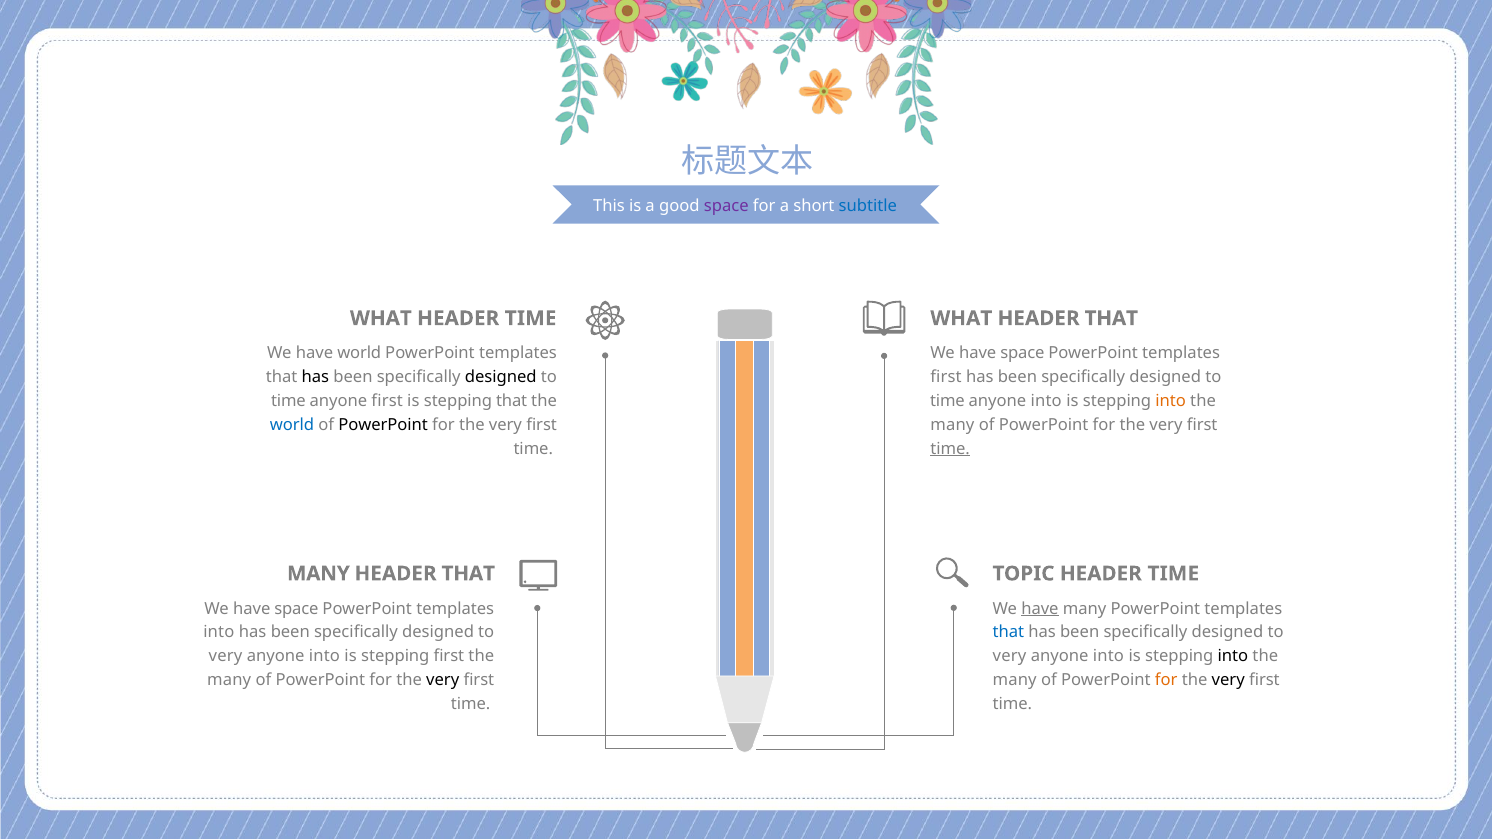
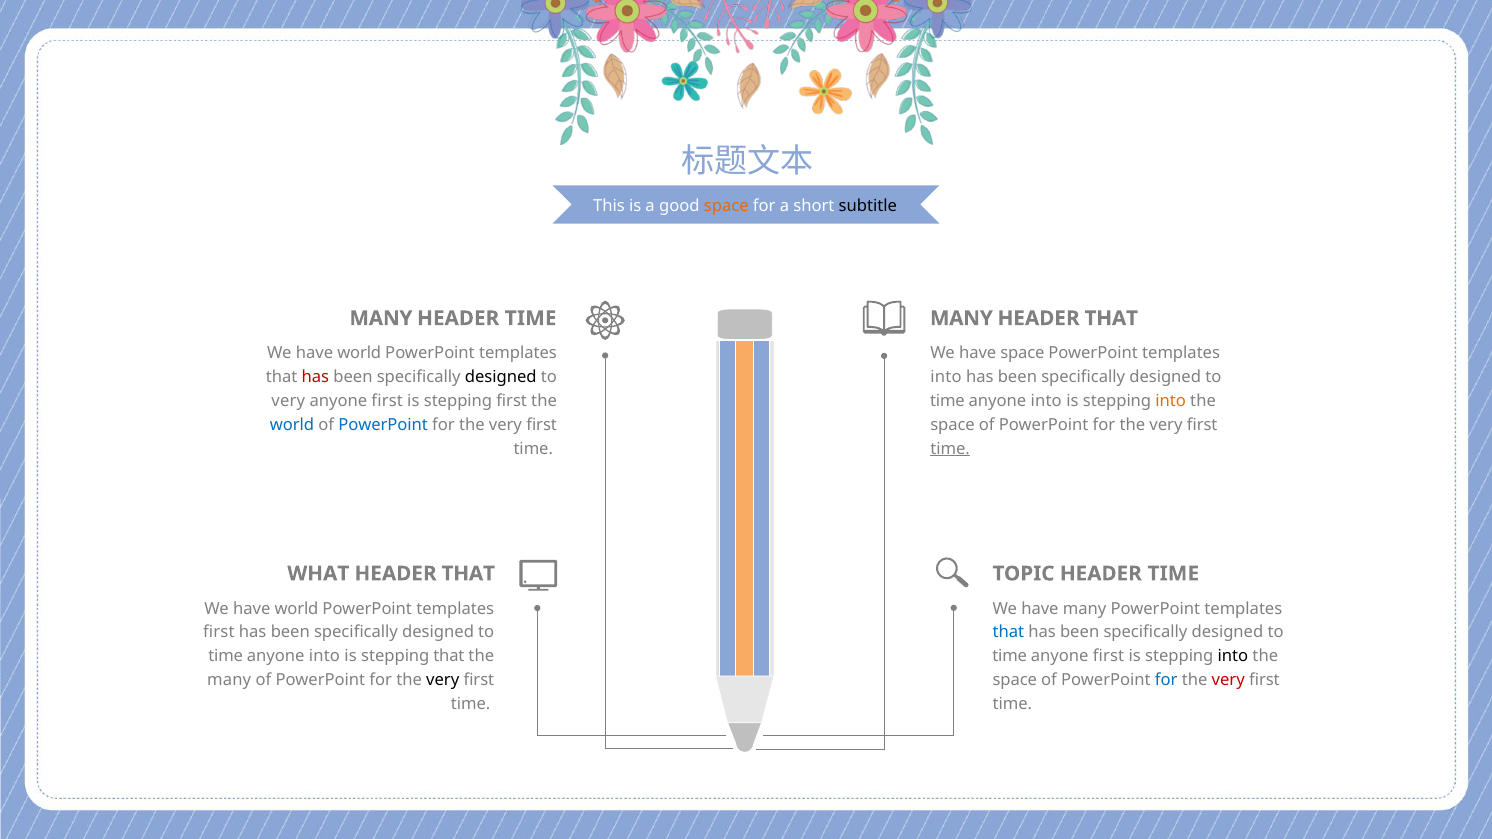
space at (726, 206) colour: purple -> orange
subtitle colour: blue -> black
WHAT at (381, 318): WHAT -> MANY
WHAT at (961, 318): WHAT -> MANY
has at (315, 377) colour: black -> red
first at (946, 377): first -> into
time at (288, 401): time -> very
stepping that: that -> first
PowerPoint at (383, 425) colour: black -> blue
many at (952, 425): many -> space
MANY at (318, 574): MANY -> WHAT
space at (296, 609): space -> world
have at (1040, 609) underline: present -> none
into at (219, 633): into -> first
very at (226, 657): very -> time
stepping first: first -> that
very at (1010, 657): very -> time
into at (1108, 657): into -> first
many at (1015, 680): many -> space
for at (1166, 680) colour: orange -> blue
very at (1228, 680) colour: black -> red
